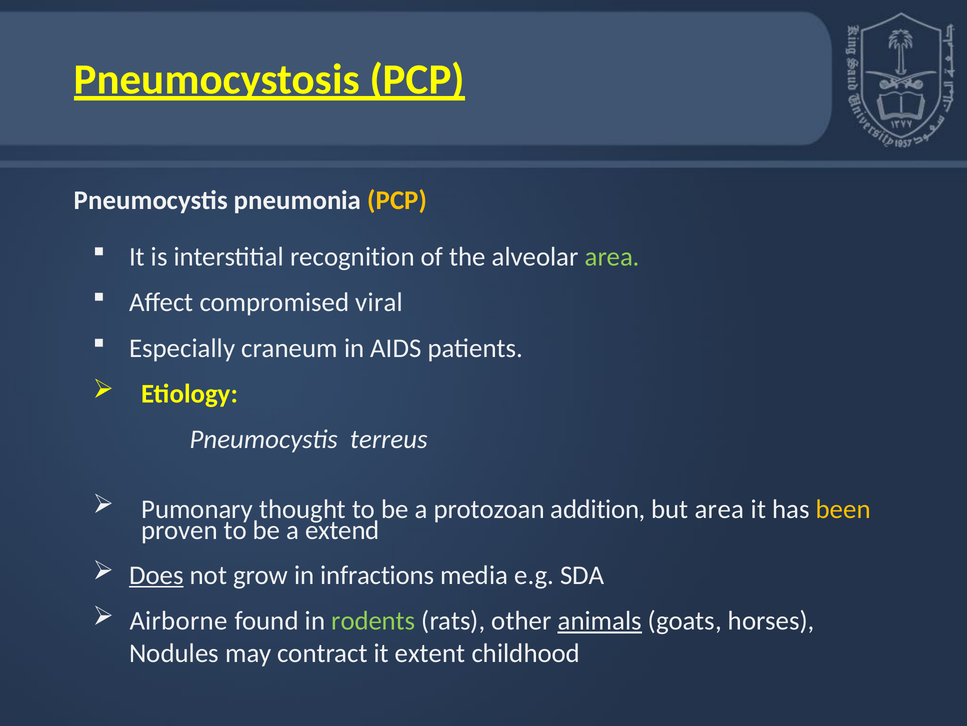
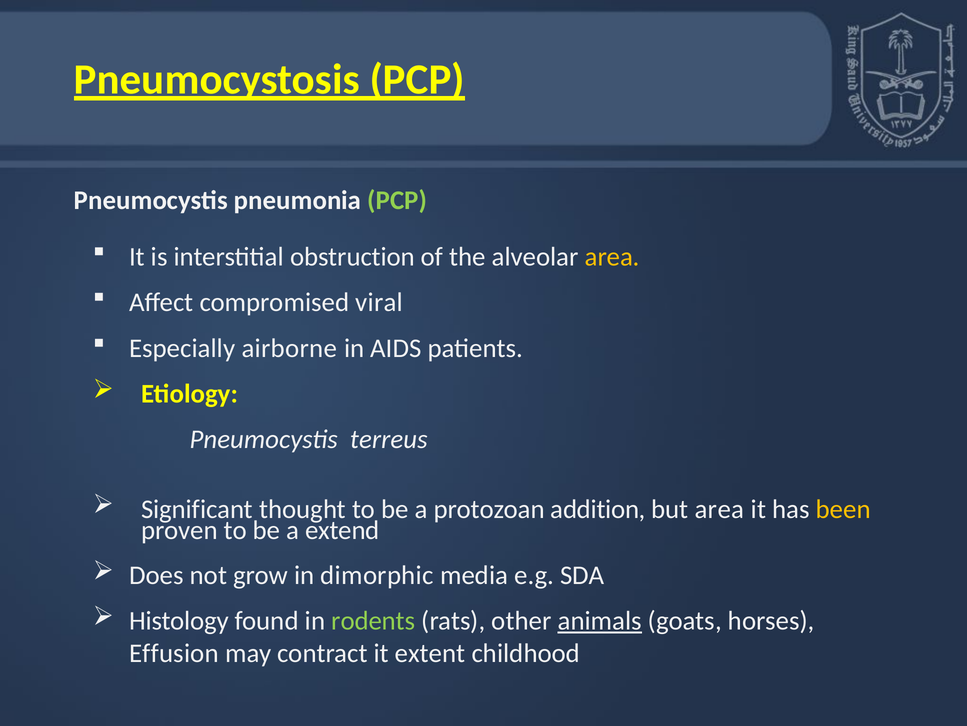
PCP at (397, 200) colour: yellow -> light green
recognition: recognition -> obstruction
area at (612, 256) colour: light green -> yellow
craneum: craneum -> airborne
Pumonary: Pumonary -> Significant
Does underline: present -> none
infractions: infractions -> dimorphic
Airborne: Airborne -> Histology
Nodules: Nodules -> Effusion
